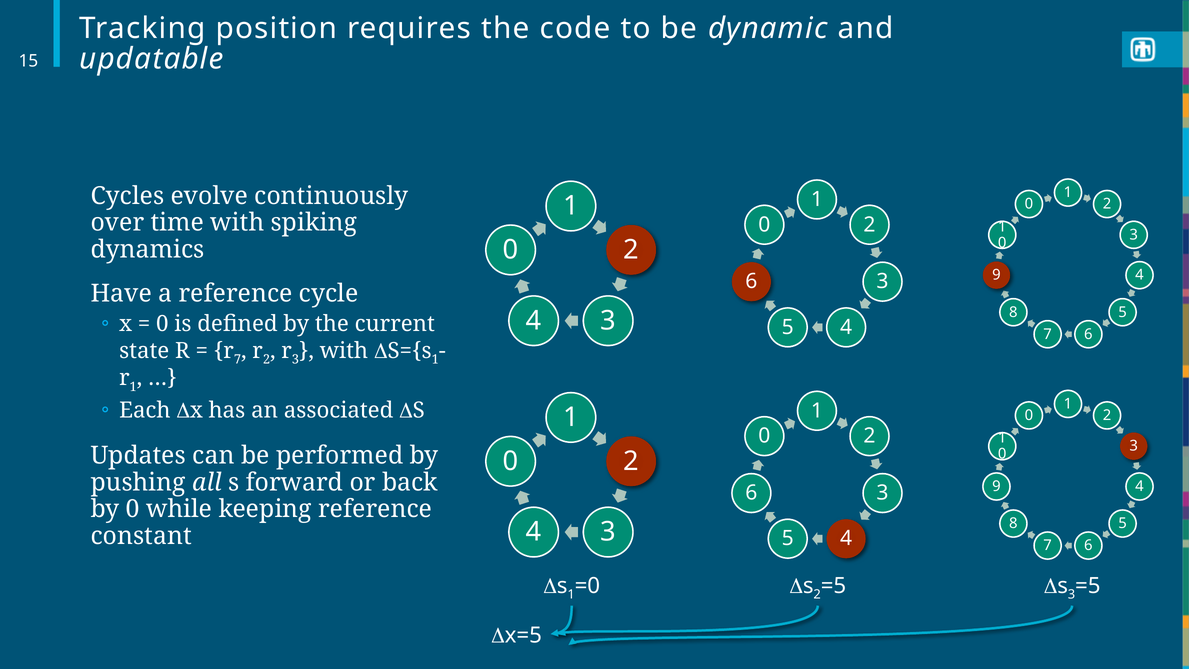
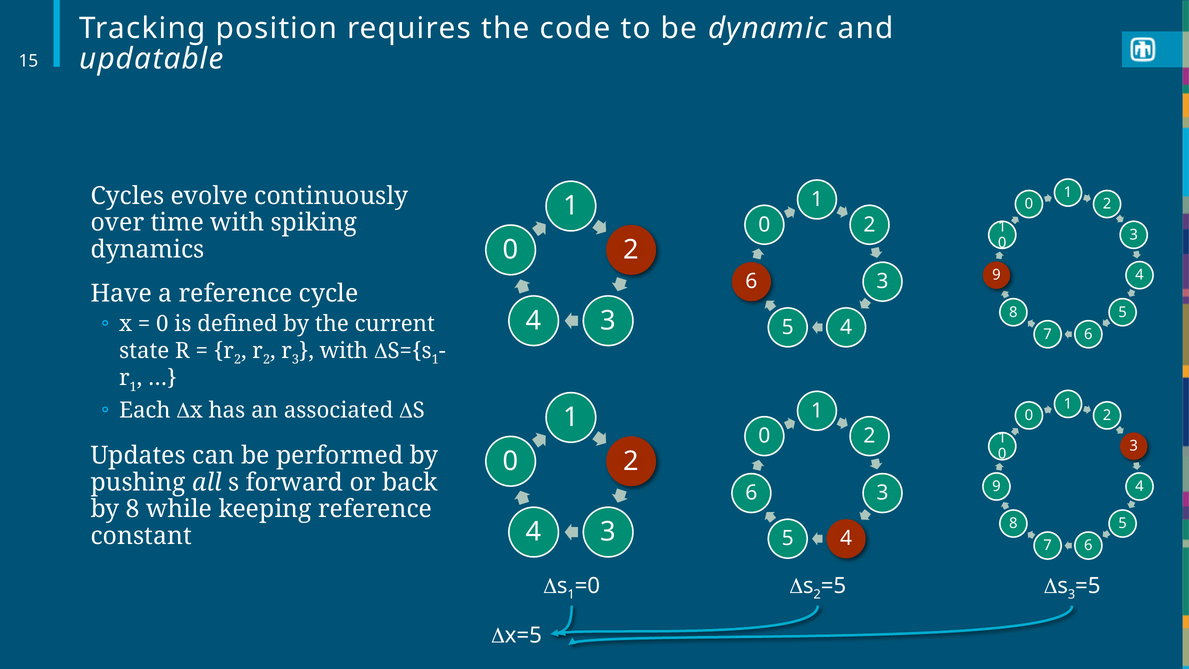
7 at (238, 359): 7 -> 2
by 0: 0 -> 8
